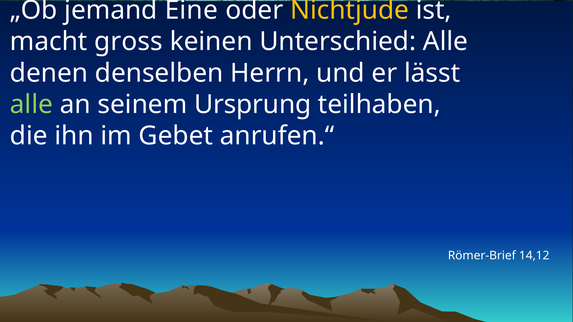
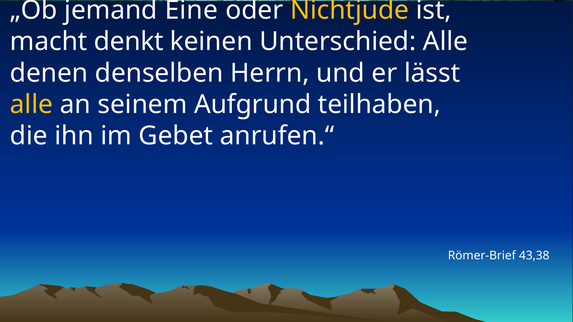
gross: gross -> denkt
alle at (31, 105) colour: light green -> yellow
Ursprung: Ursprung -> Aufgrund
14,12: 14,12 -> 43,38
